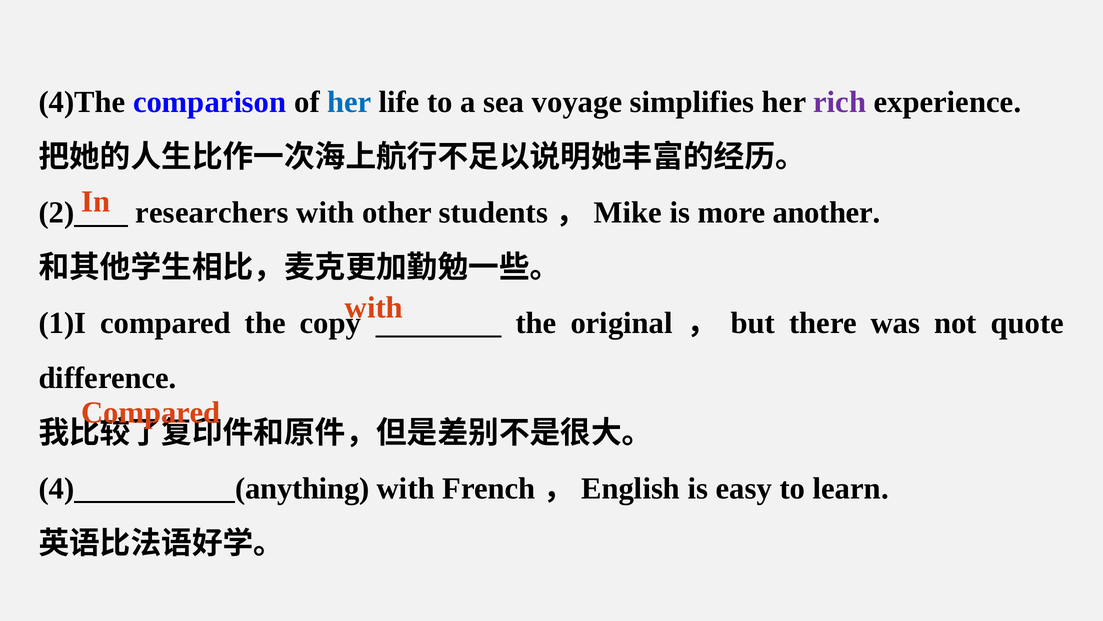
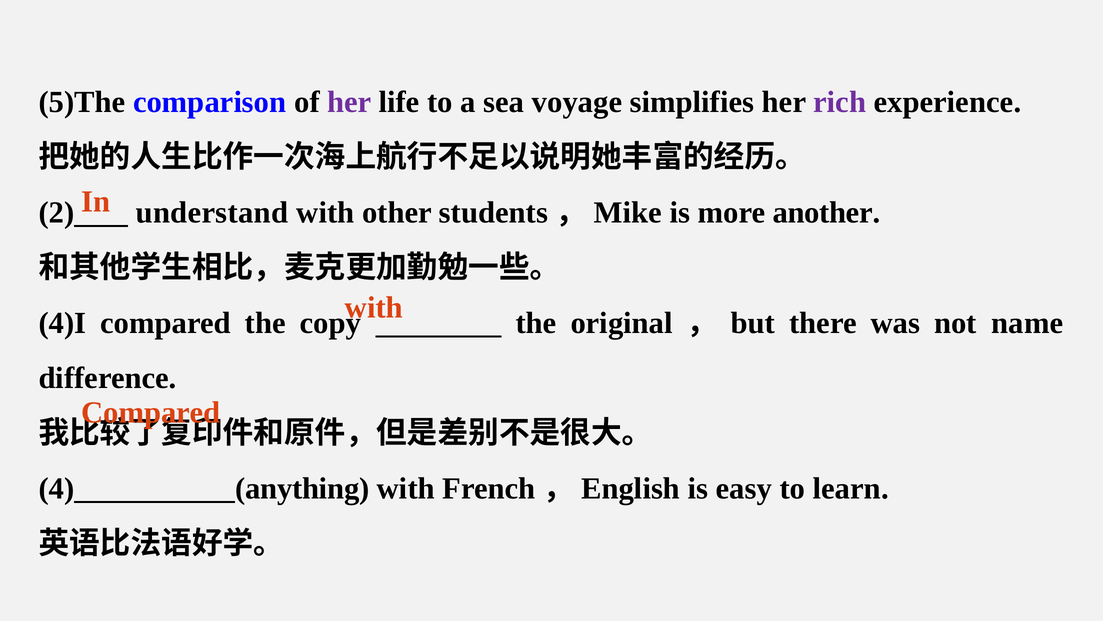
4)The: 4)The -> 5)The
her at (349, 102) colour: blue -> purple
researchers: researchers -> understand
1)I: 1)I -> 4)I
quote: quote -> name
